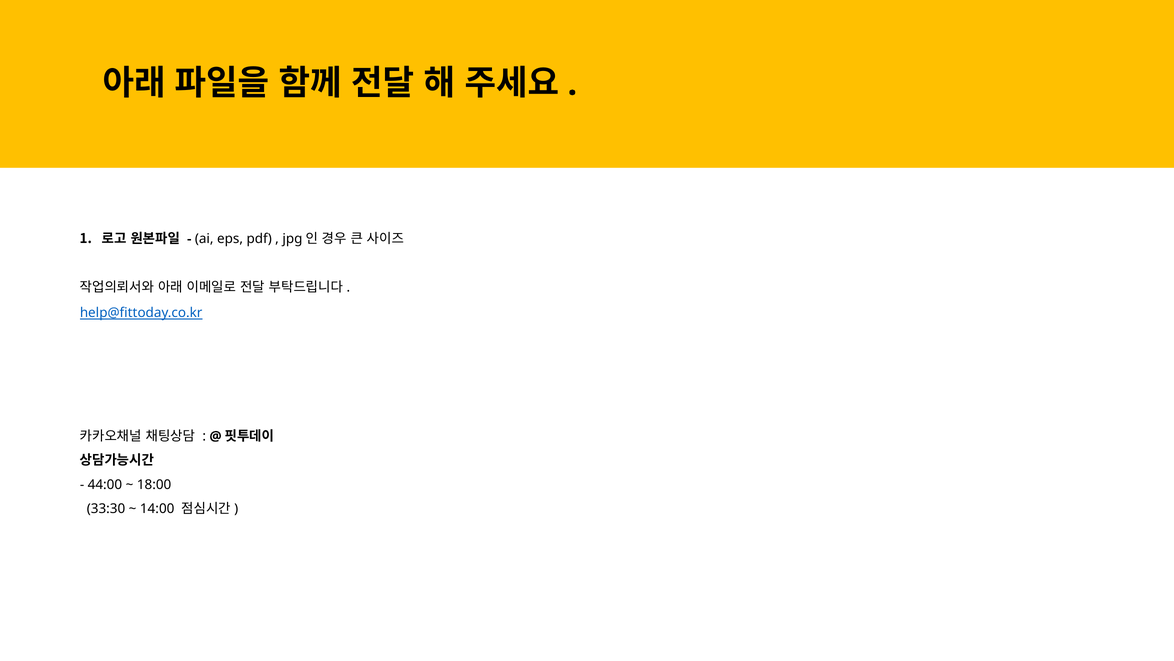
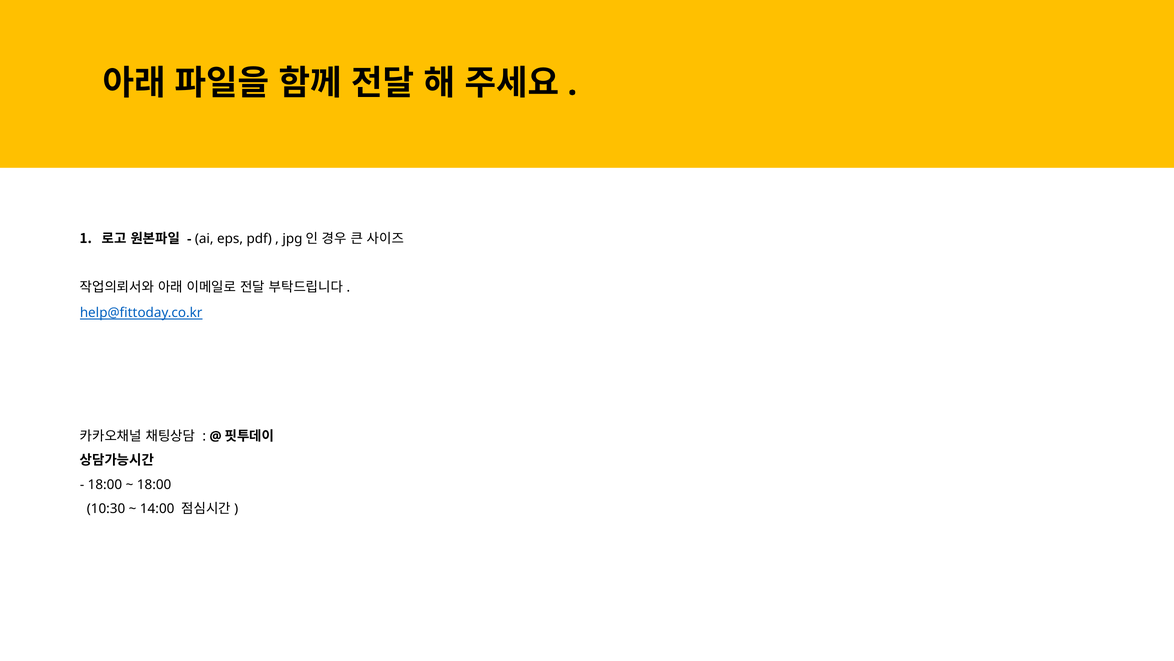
44:00 at (105, 484): 44:00 -> 18:00
33:30: 33:30 -> 10:30
